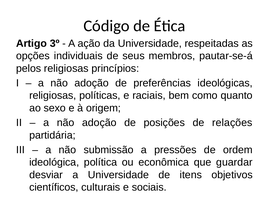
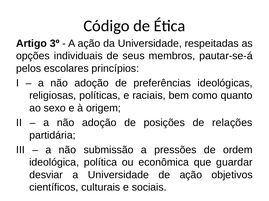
pelos religiosas: religiosas -> escolares
de itens: itens -> ação
